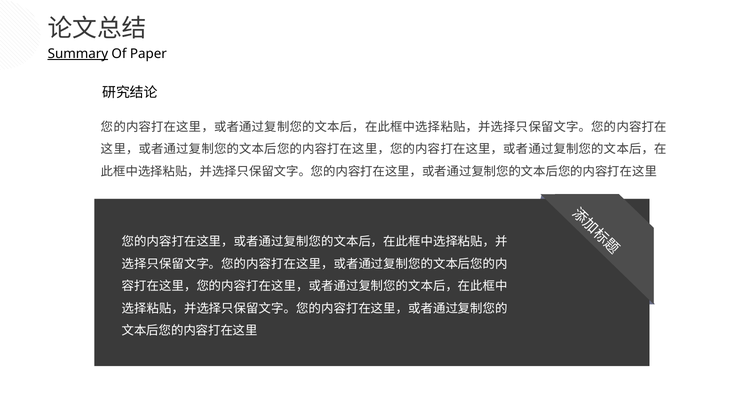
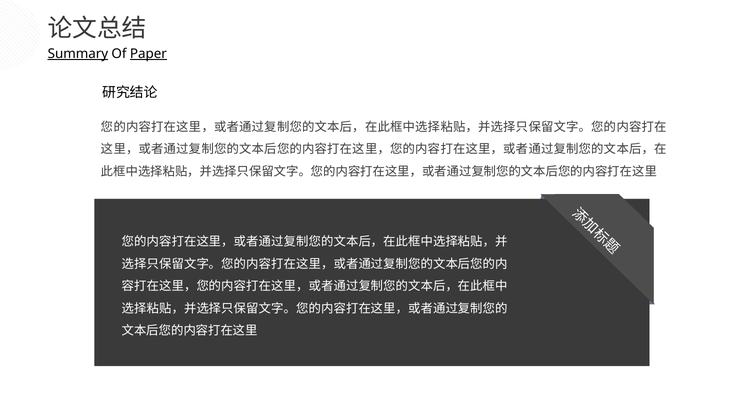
Paper underline: none -> present
